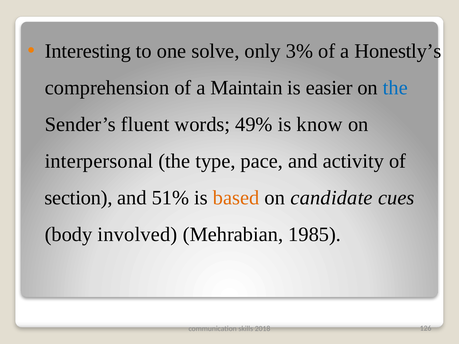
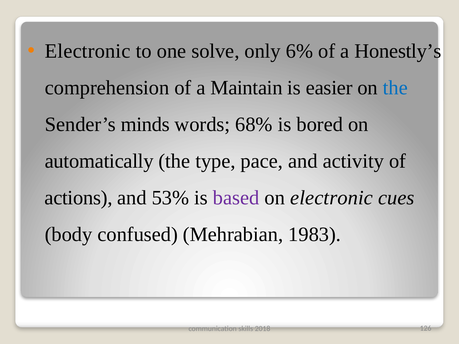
Interesting at (88, 51): Interesting -> Electronic
3%: 3% -> 6%
fluent: fluent -> minds
49%: 49% -> 68%
know: know -> bored
interpersonal: interpersonal -> automatically
section: section -> actions
51%: 51% -> 53%
based colour: orange -> purple
on candidate: candidate -> electronic
involved: involved -> confused
1985: 1985 -> 1983
